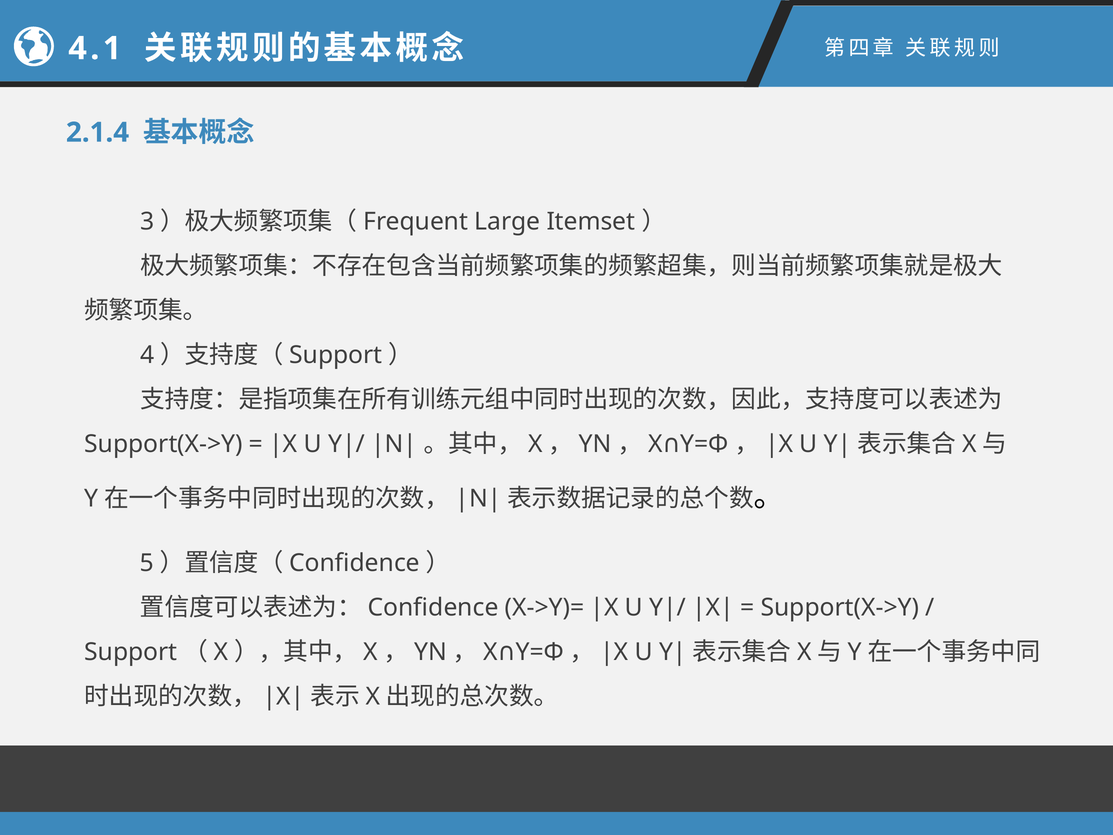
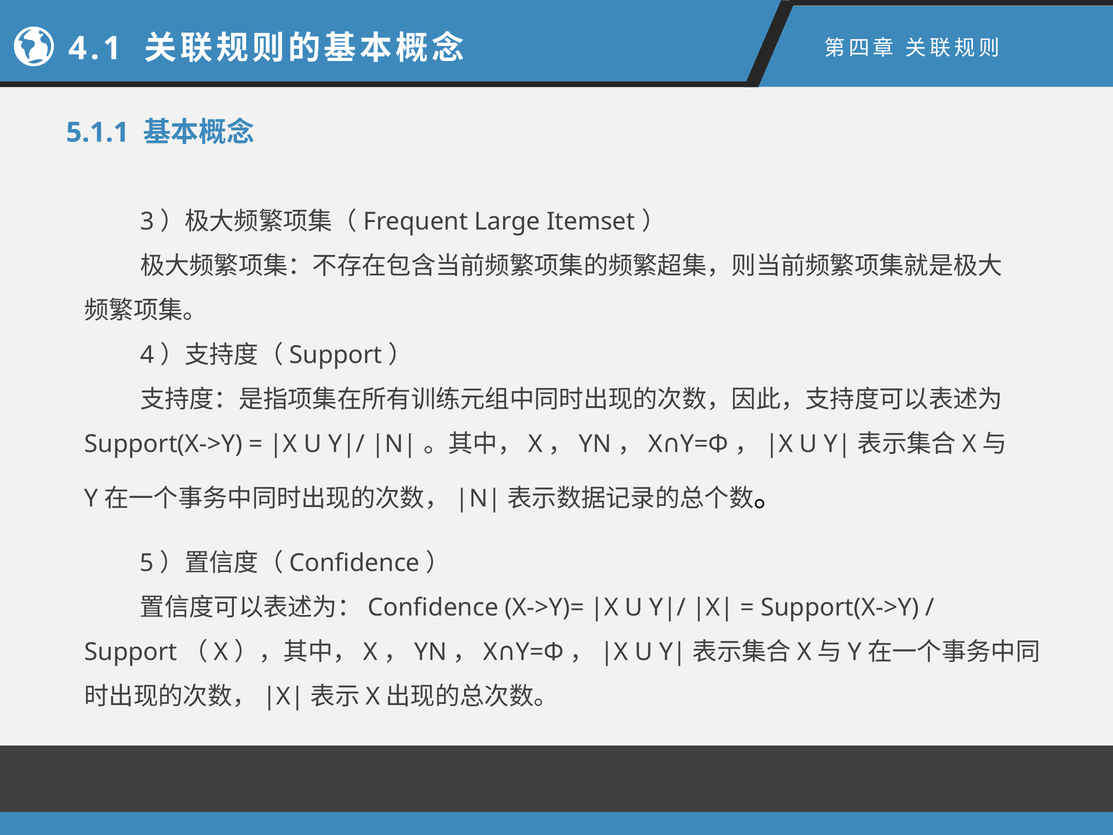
2.1.4: 2.1.4 -> 5.1.1
